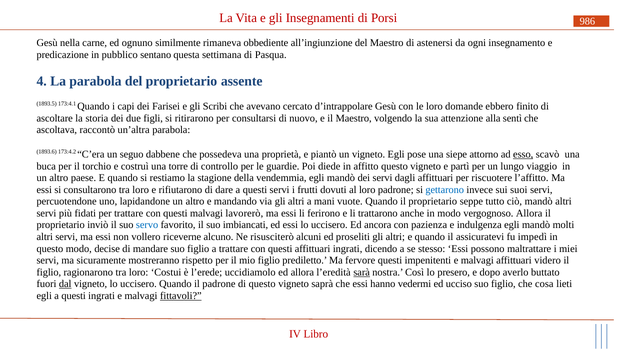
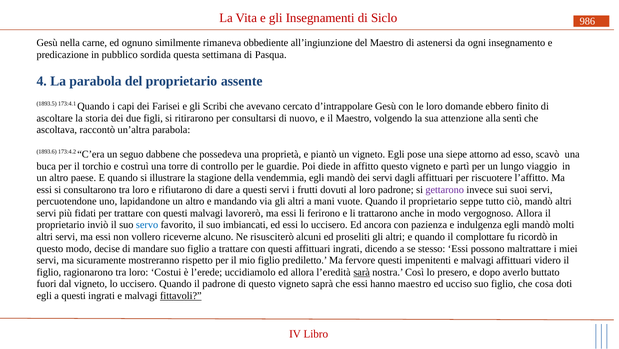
Porsi: Porsi -> Siclo
sentano: sentano -> sordida
esso underline: present -> none
restiamo: restiamo -> illustrare
gettarono colour: blue -> purple
assicuratevi: assicuratevi -> complottare
impedì: impedì -> ricordò
dal underline: present -> none
hanno vedermi: vedermi -> maestro
lieti: lieti -> doti
